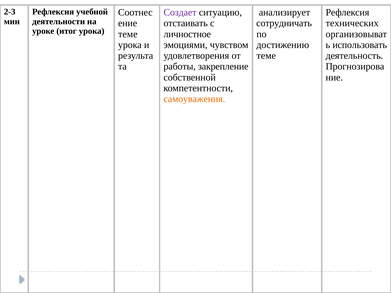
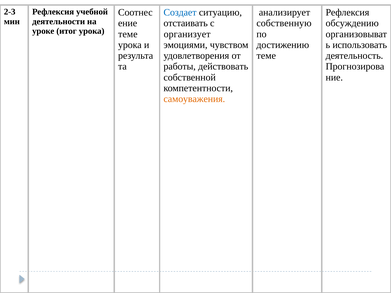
Создает colour: purple -> blue
сотрудничать: сотрудничать -> собственную
технических: технических -> обсуждению
личностное: личностное -> организует
закрепление: закрепление -> действовать
